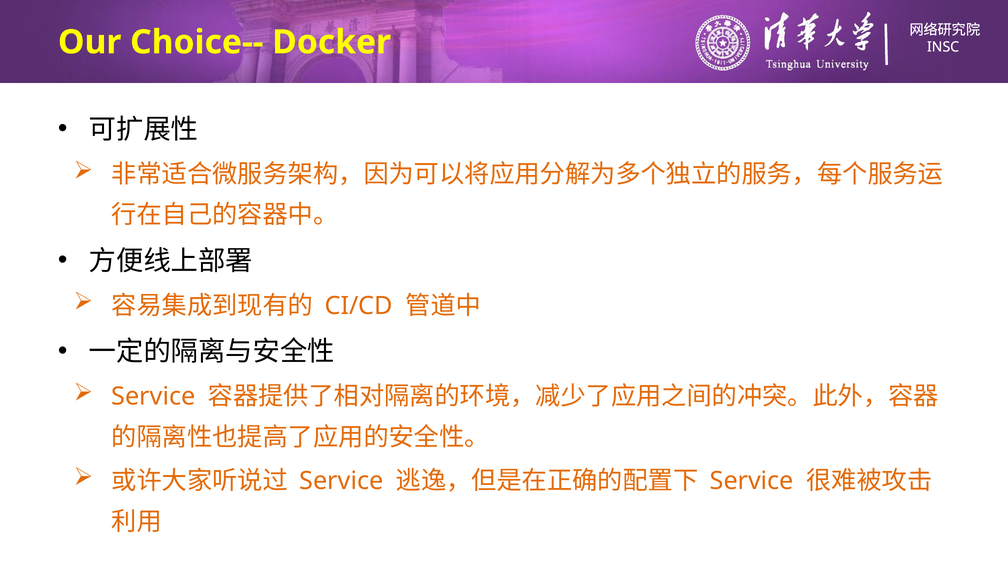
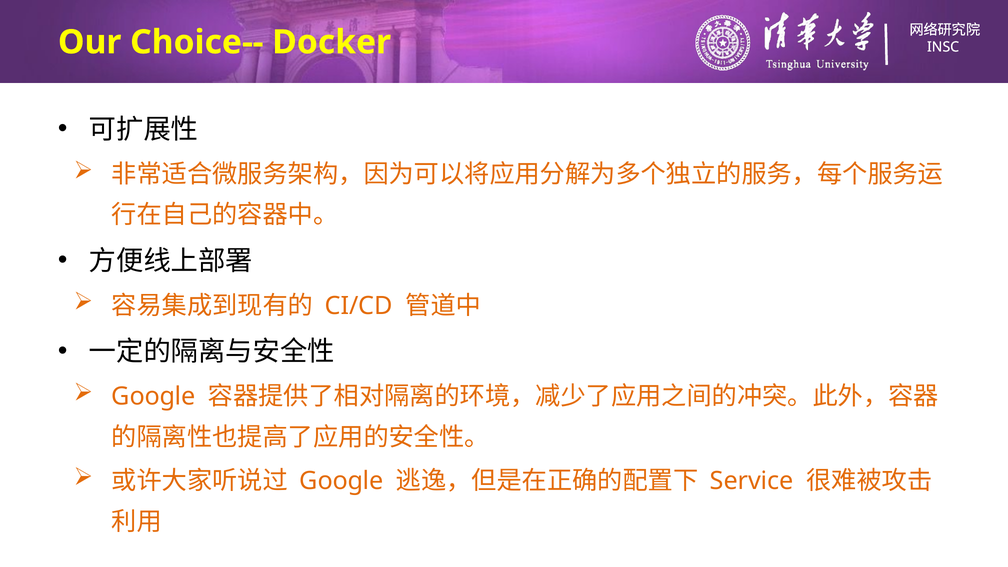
Service at (153, 396): Service -> Google
Service at (341, 481): Service -> Google
